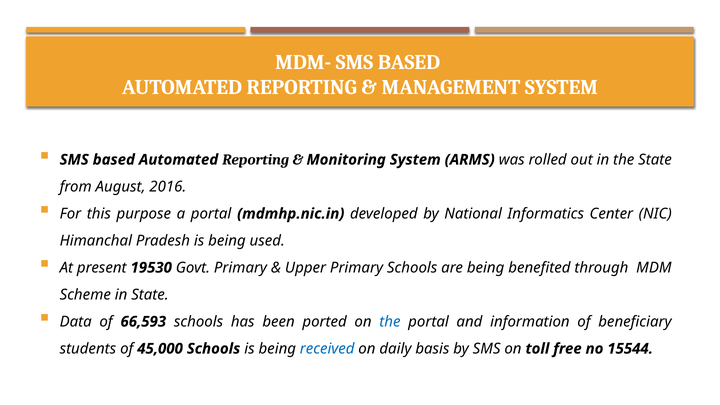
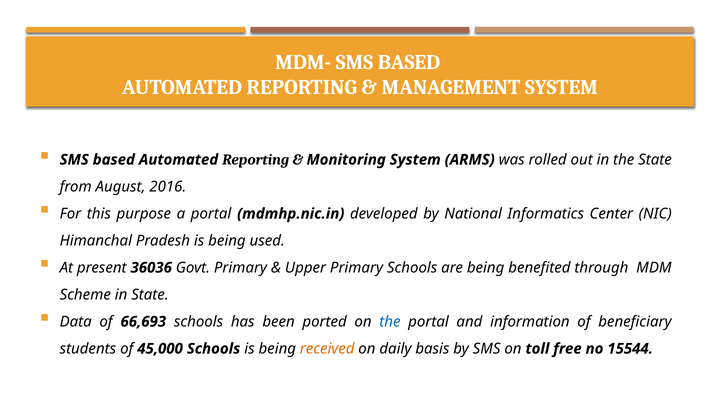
19530: 19530 -> 36036
66,593: 66,593 -> 66,693
received colour: blue -> orange
